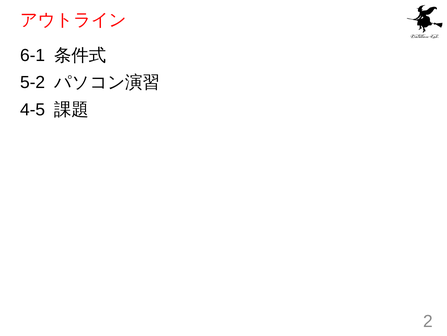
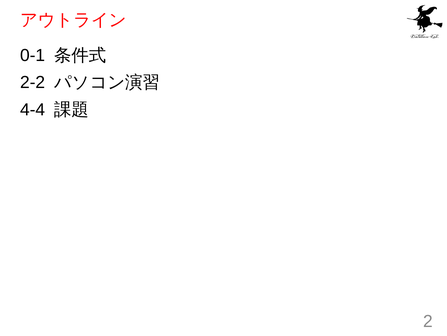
6-1: 6-1 -> 0-1
5-2: 5-2 -> 2-2
4-5: 4-5 -> 4-4
